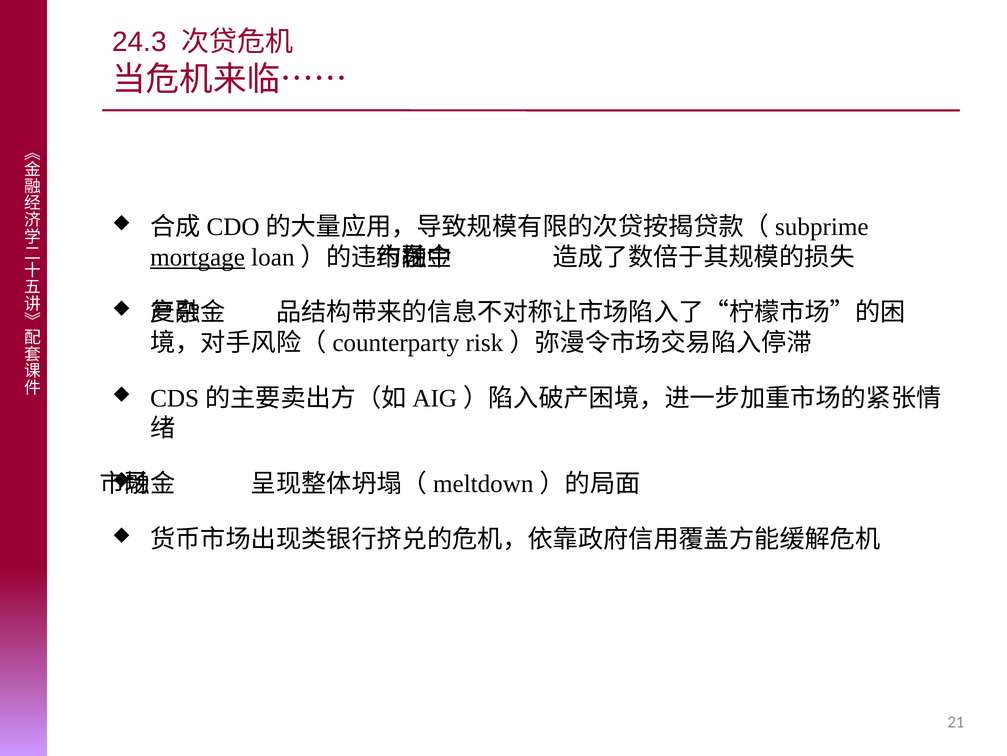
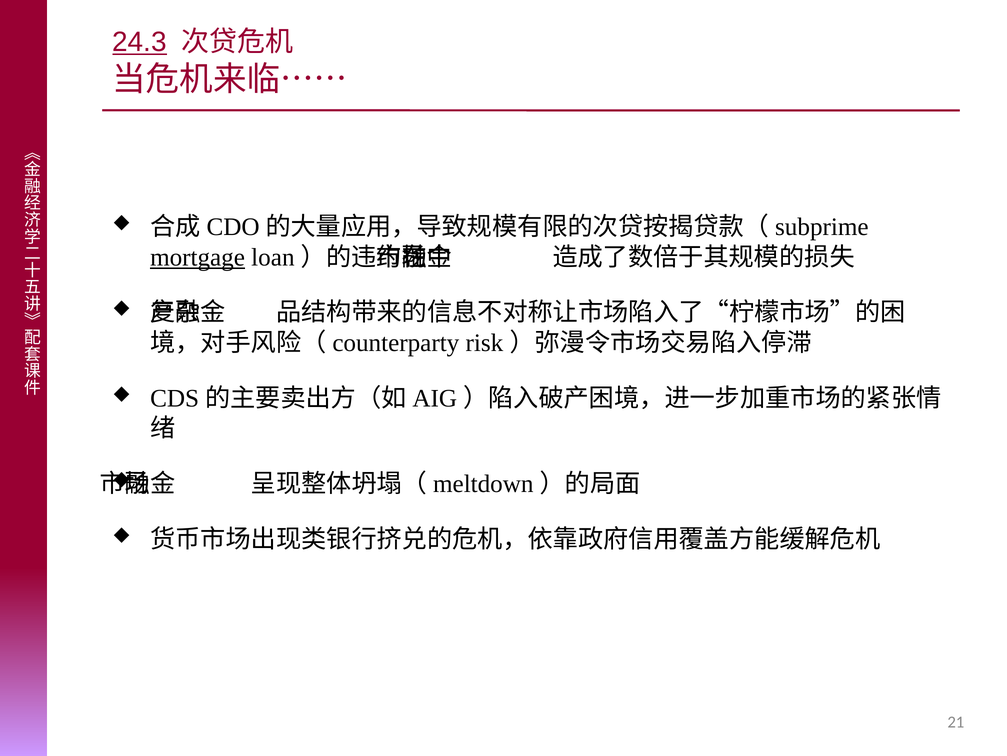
24.3 underline: none -> present
